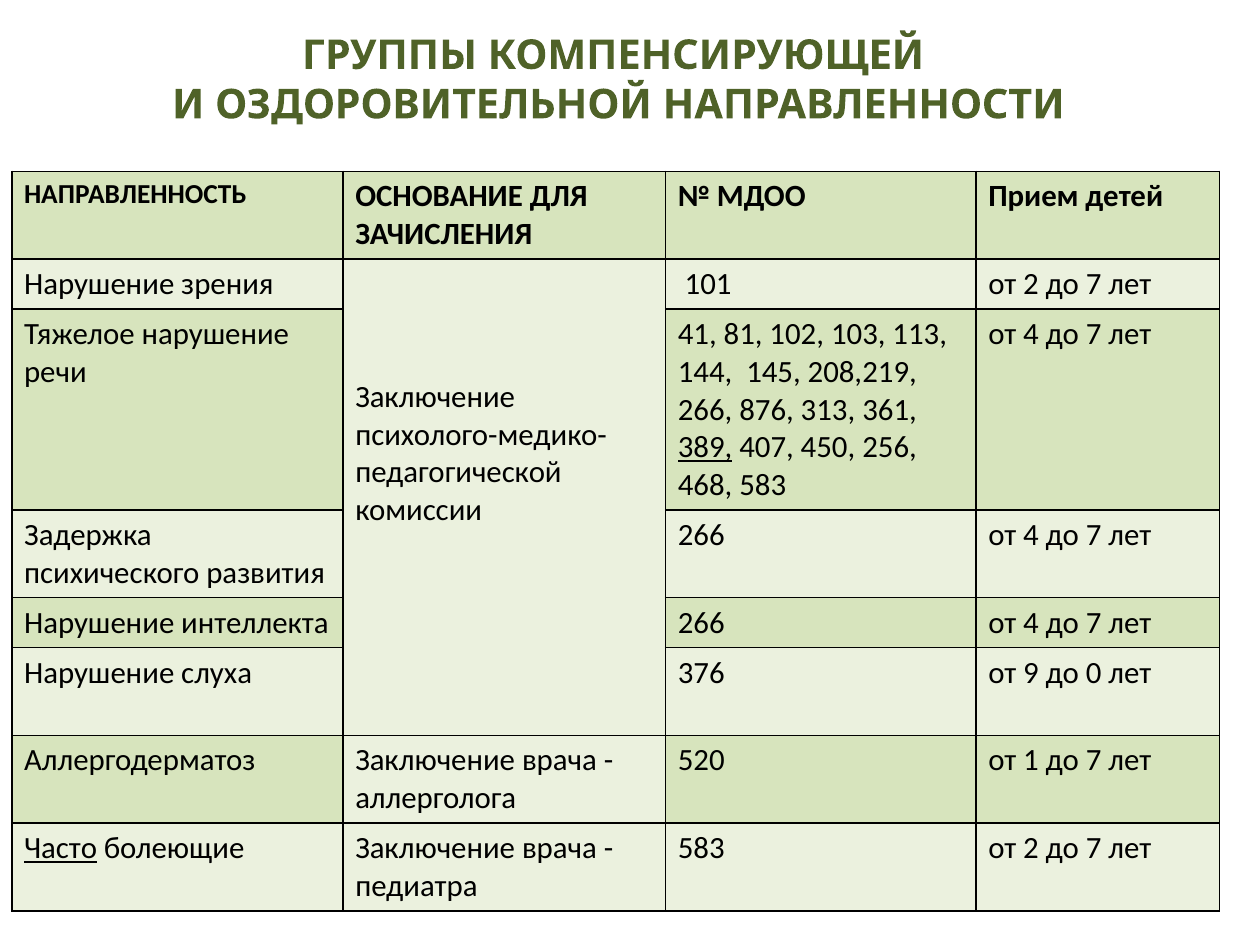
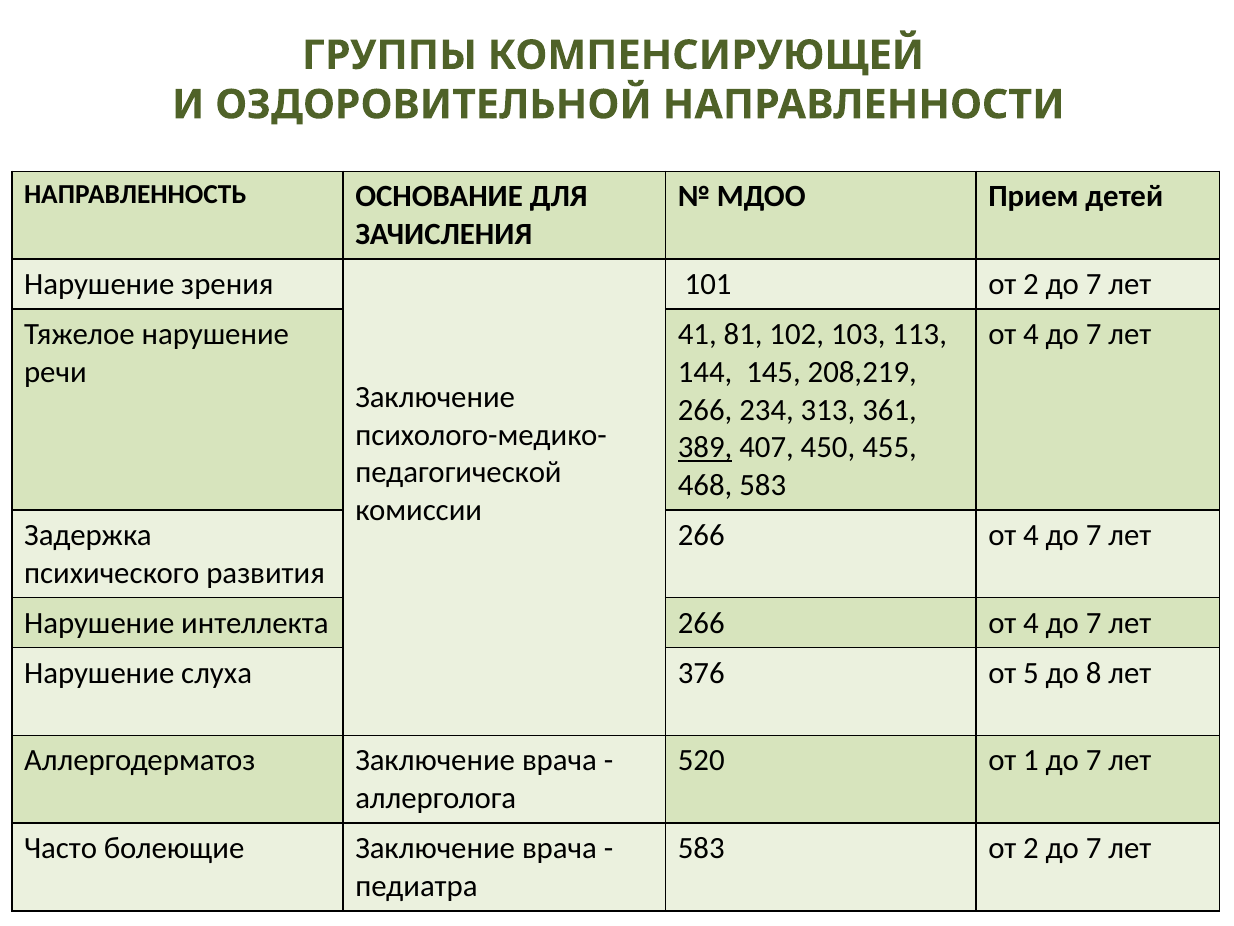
876: 876 -> 234
256: 256 -> 455
9: 9 -> 5
0: 0 -> 8
Часто underline: present -> none
